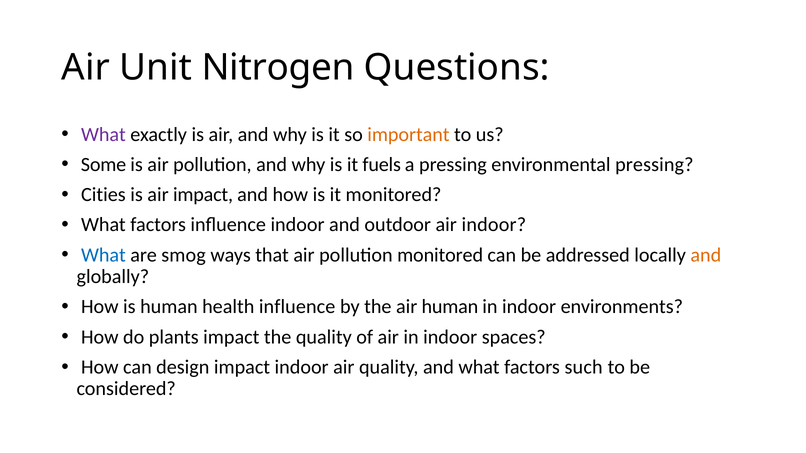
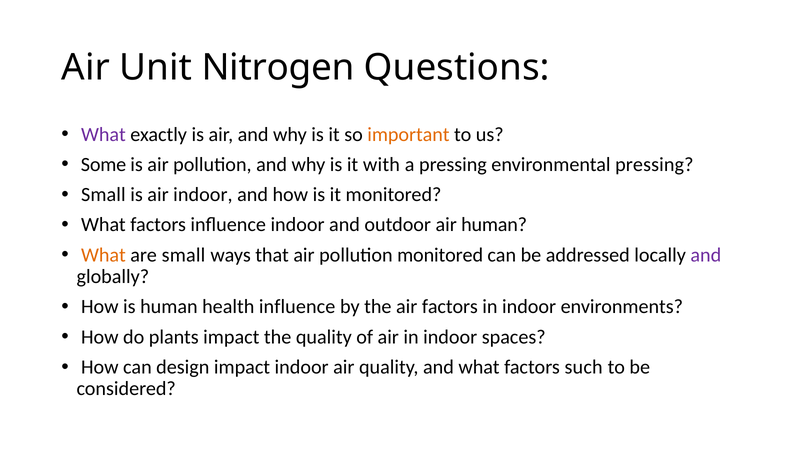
fuels: fuels -> with
Cities at (103, 195): Cities -> Small
air impact: impact -> indoor
air indoor: indoor -> human
What at (103, 255) colour: blue -> orange
are smog: smog -> small
and at (706, 255) colour: orange -> purple
air human: human -> factors
